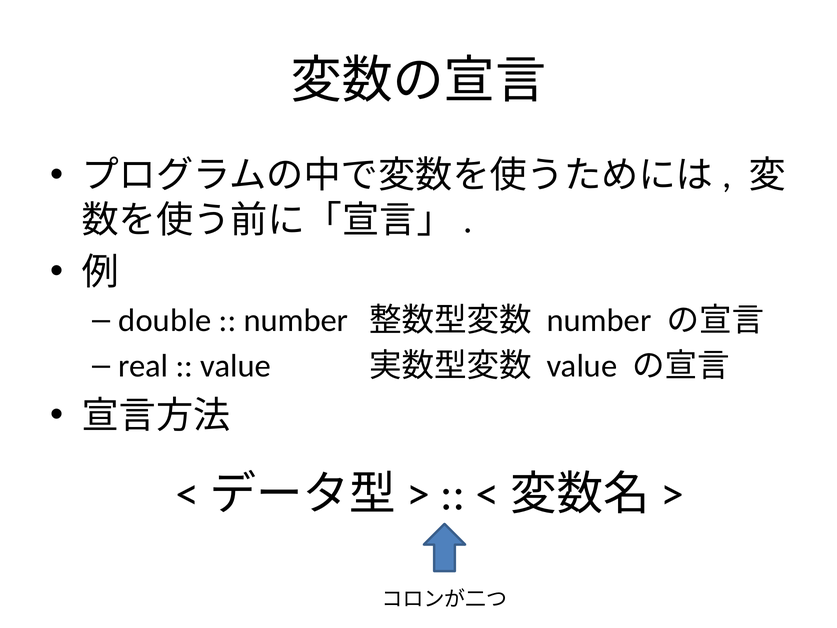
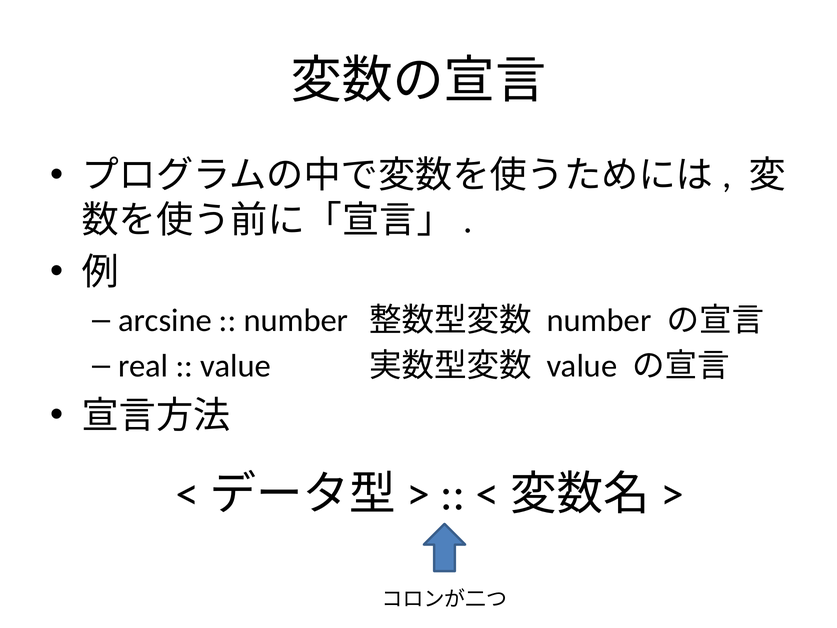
double: double -> arcsine
